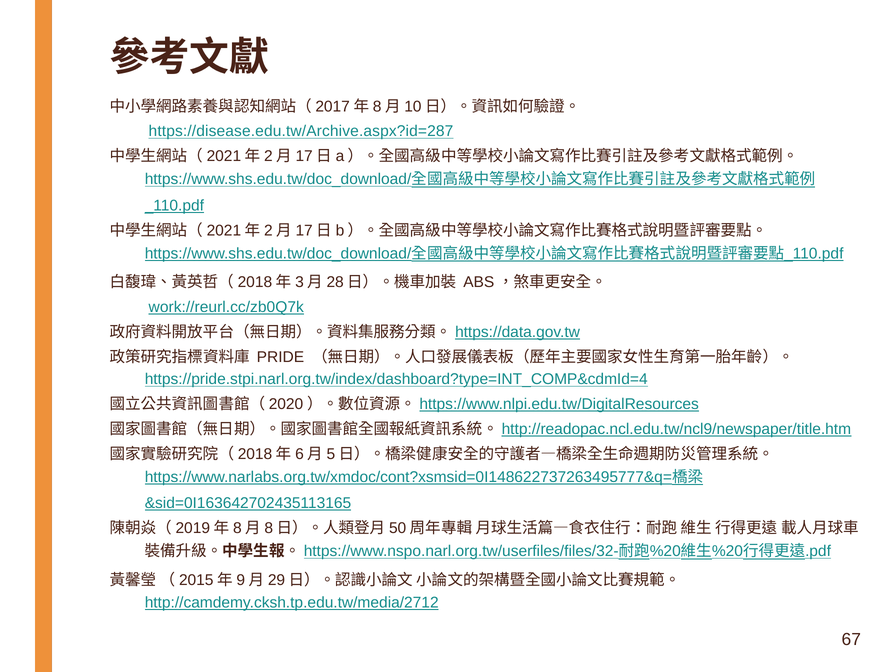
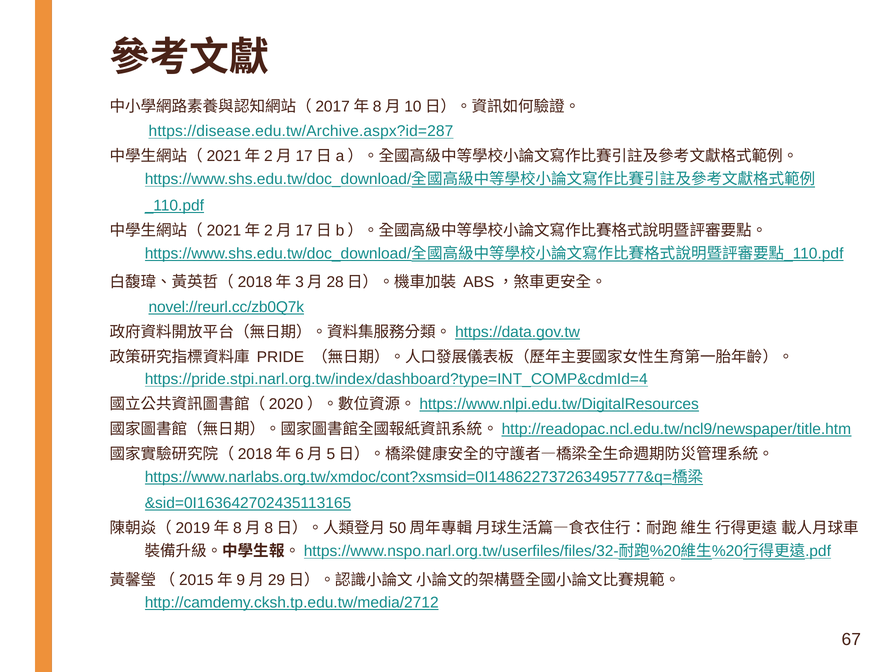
work://reurl.cc/zb0Q7k: work://reurl.cc/zb0Q7k -> novel://reurl.cc/zb0Q7k
